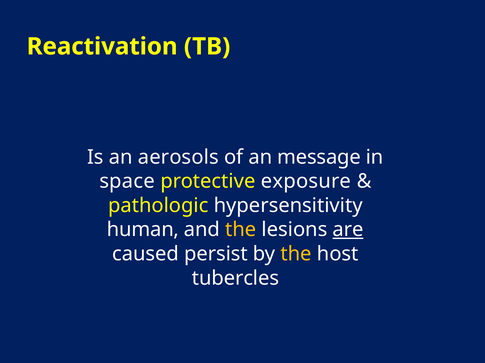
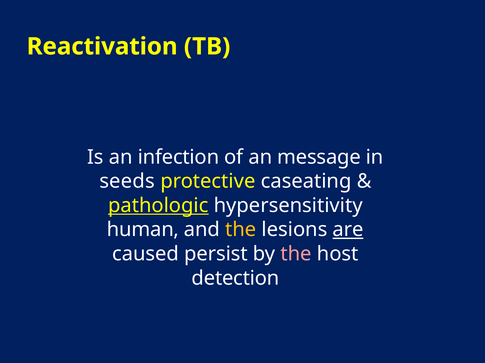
aerosols: aerosols -> infection
space: space -> seeds
exposure: exposure -> caseating
pathologic underline: none -> present
the at (296, 254) colour: yellow -> pink
tubercles: tubercles -> detection
